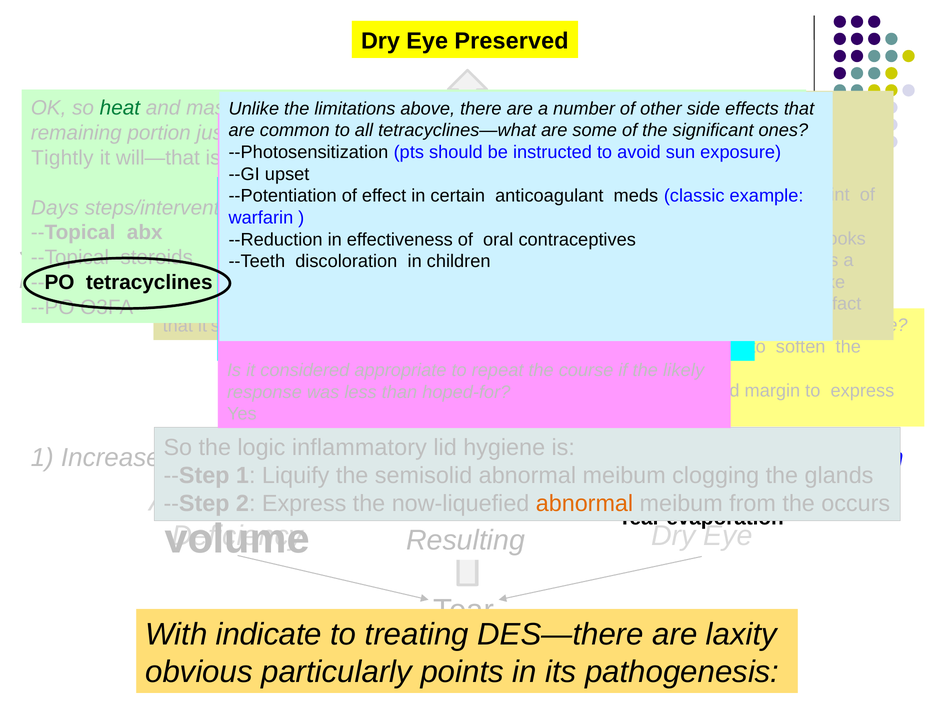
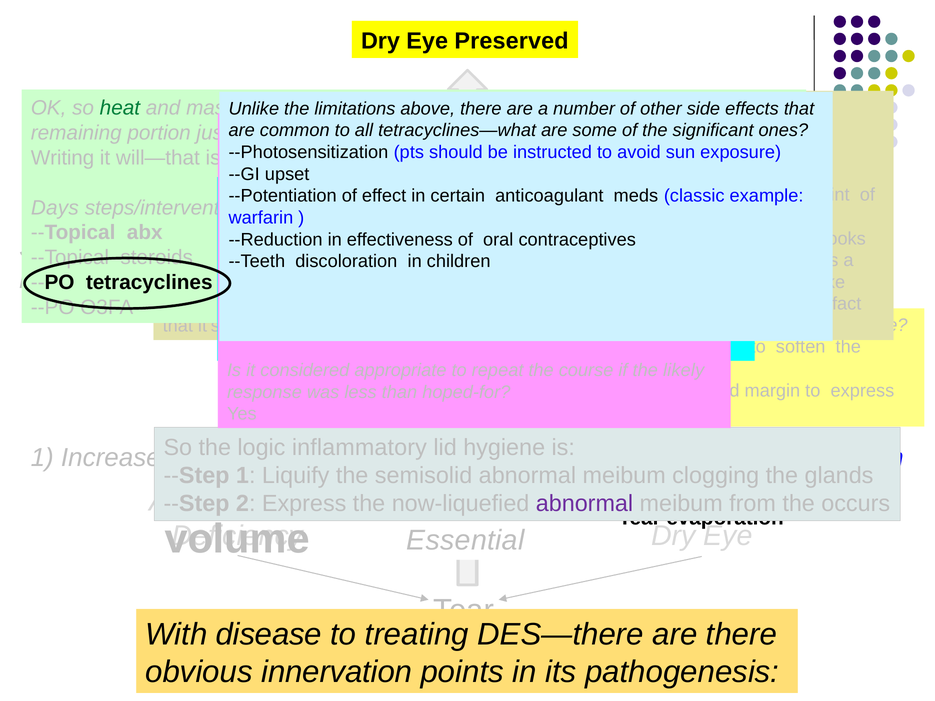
Tightly: Tightly -> Writing
abnormal at (584, 504) colour: orange -> purple
Resulting at (466, 540): Resulting -> Essential
With indicate: indicate -> disease
are laxity: laxity -> there
particularly: particularly -> innervation
